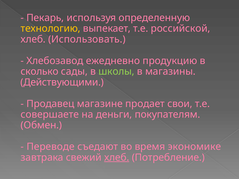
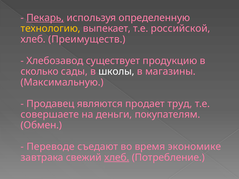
Пекарь underline: none -> present
Использовать: Использовать -> Преимуществ
ежедневно: ежедневно -> существует
школы colour: light green -> white
Действующими: Действующими -> Максимальную
магазине: магазине -> являются
свои: свои -> труд
